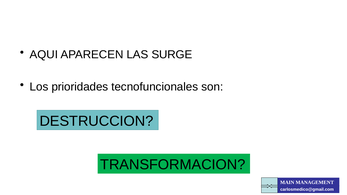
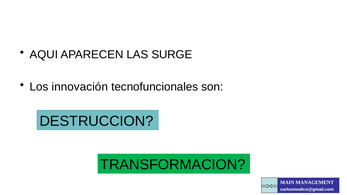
prioridades: prioridades -> innovación
